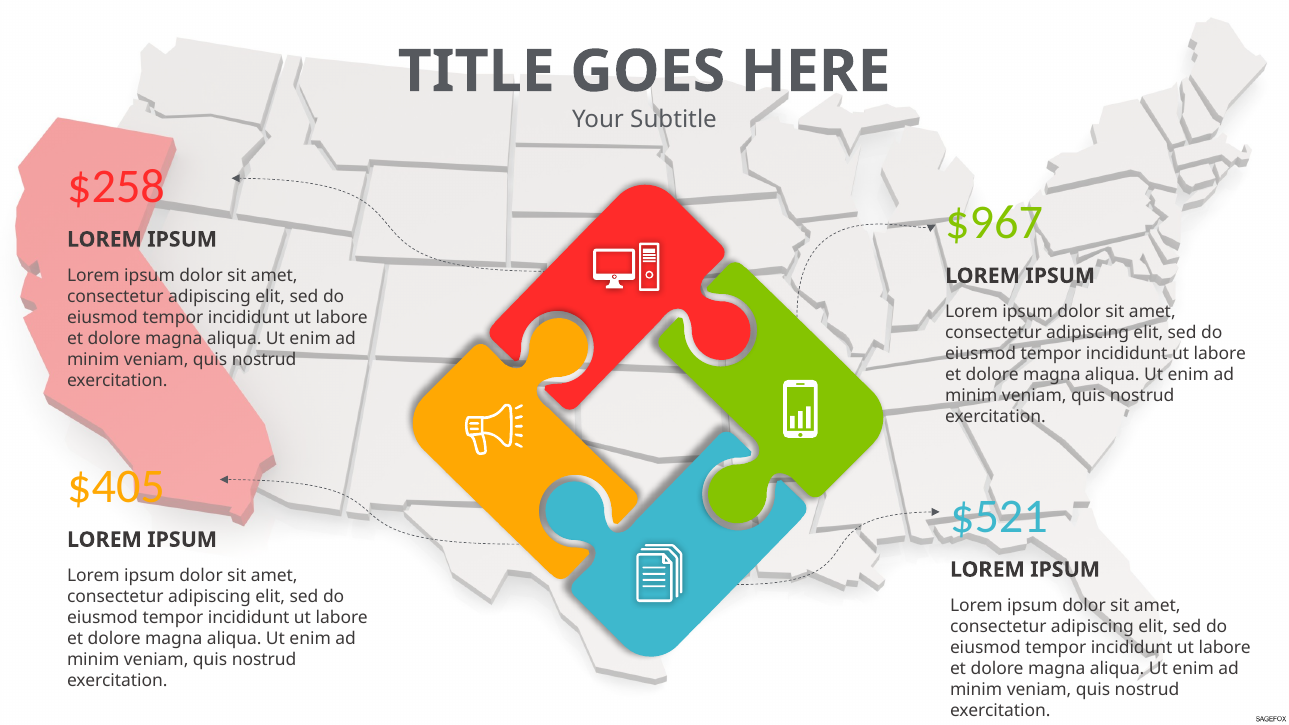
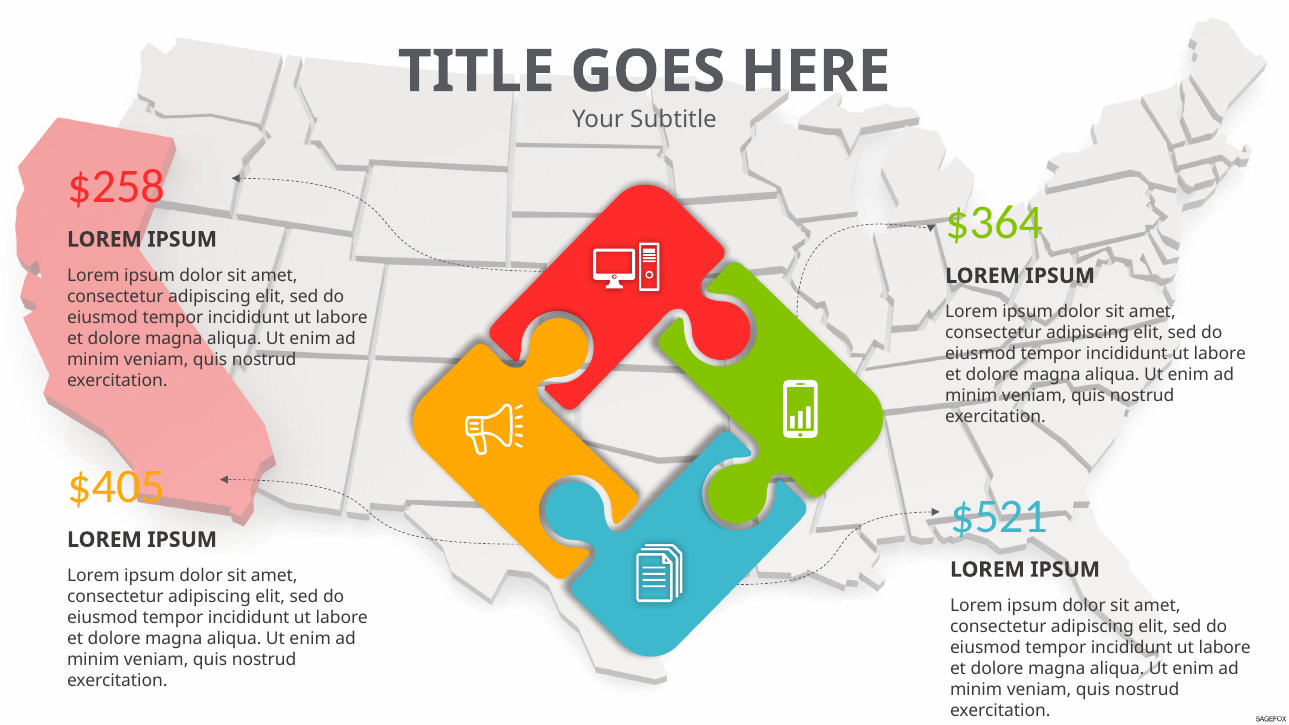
$967: $967 -> $364
